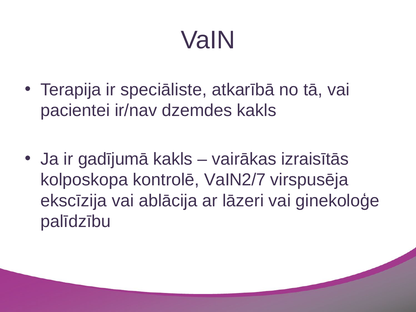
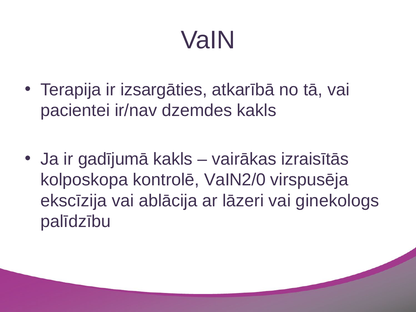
speciāliste: speciāliste -> izsargāties
VaIN2/7: VaIN2/7 -> VaIN2/0
ginekoloģe: ginekoloģe -> ginekologs
